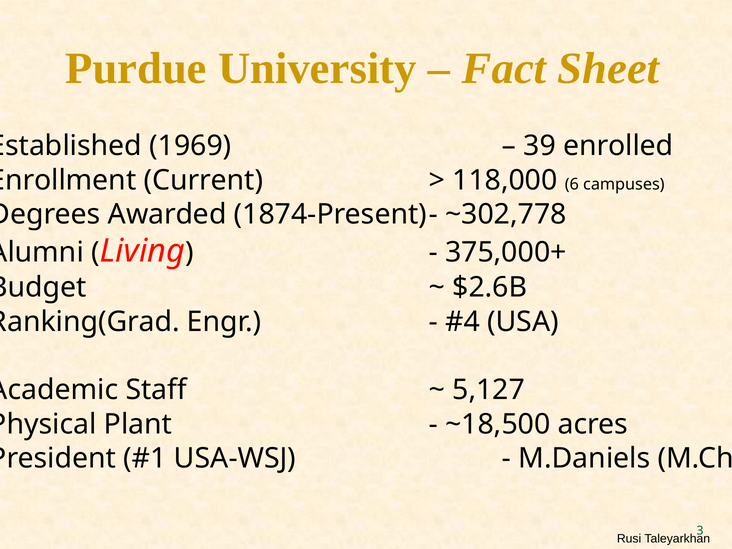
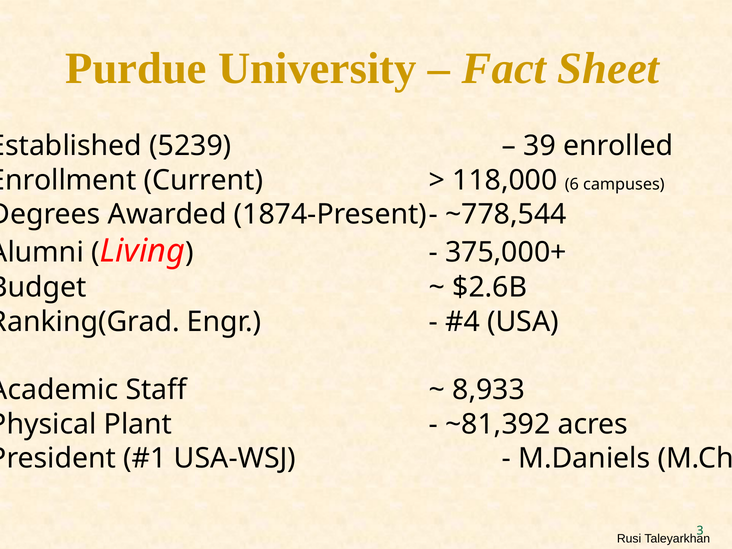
1969: 1969 -> 5239
~302,778: ~302,778 -> ~778,544
5,127: 5,127 -> 8,933
~18,500: ~18,500 -> ~81,392
